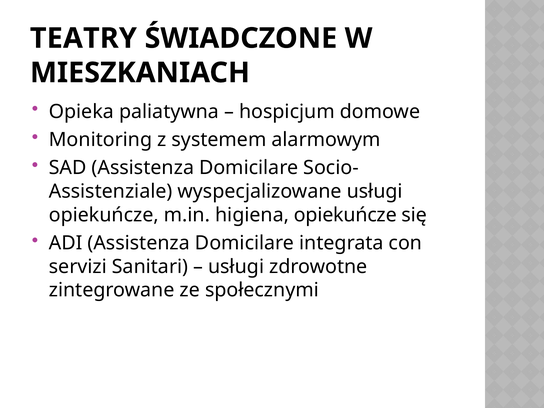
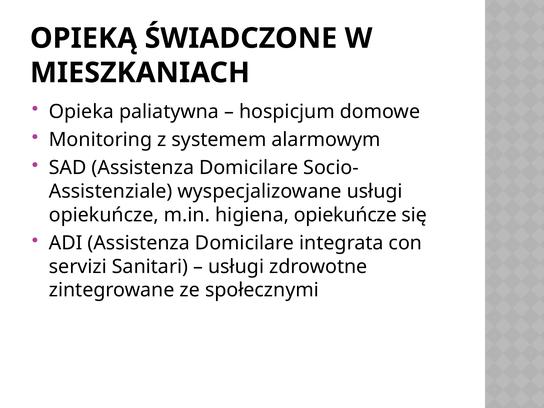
TEATRY: TEATRY -> OPIEKĄ
